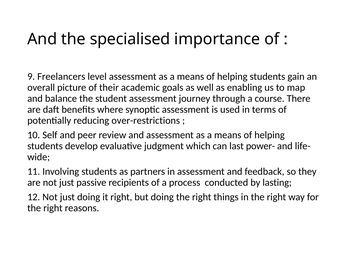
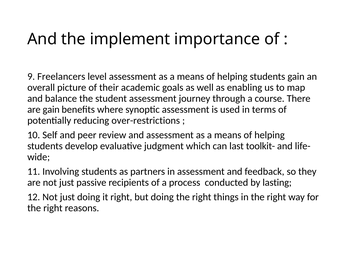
specialised: specialised -> implement
are daft: daft -> gain
power-: power- -> toolkit-
